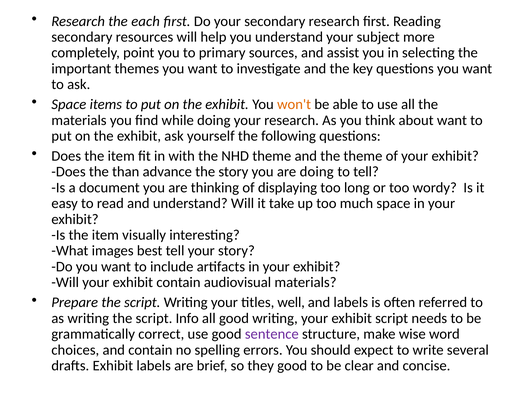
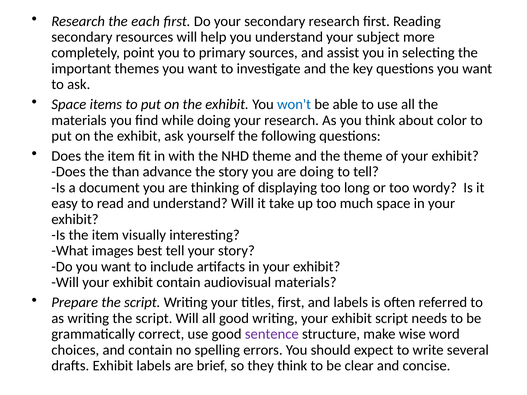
won't colour: orange -> blue
about want: want -> color
titles well: well -> first
script Info: Info -> Will
they good: good -> think
